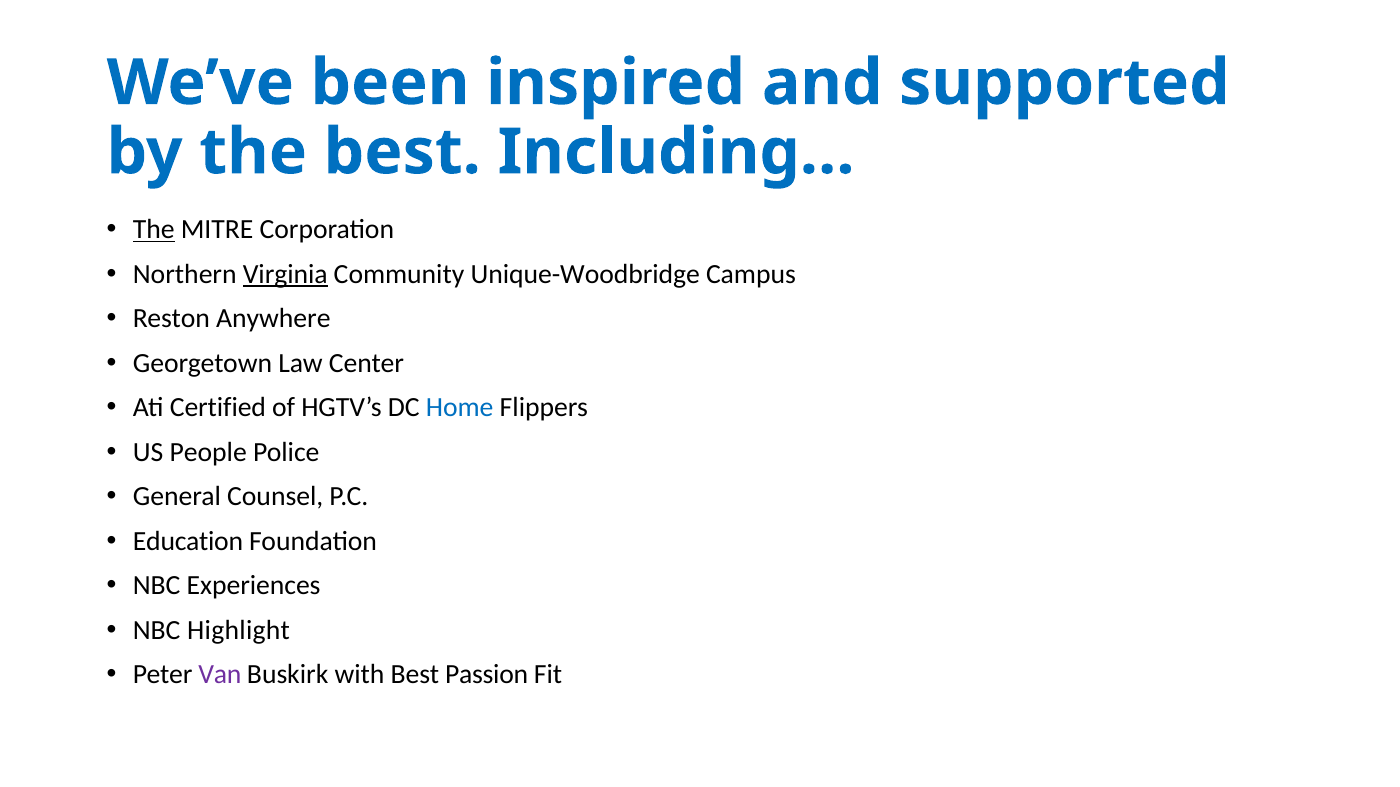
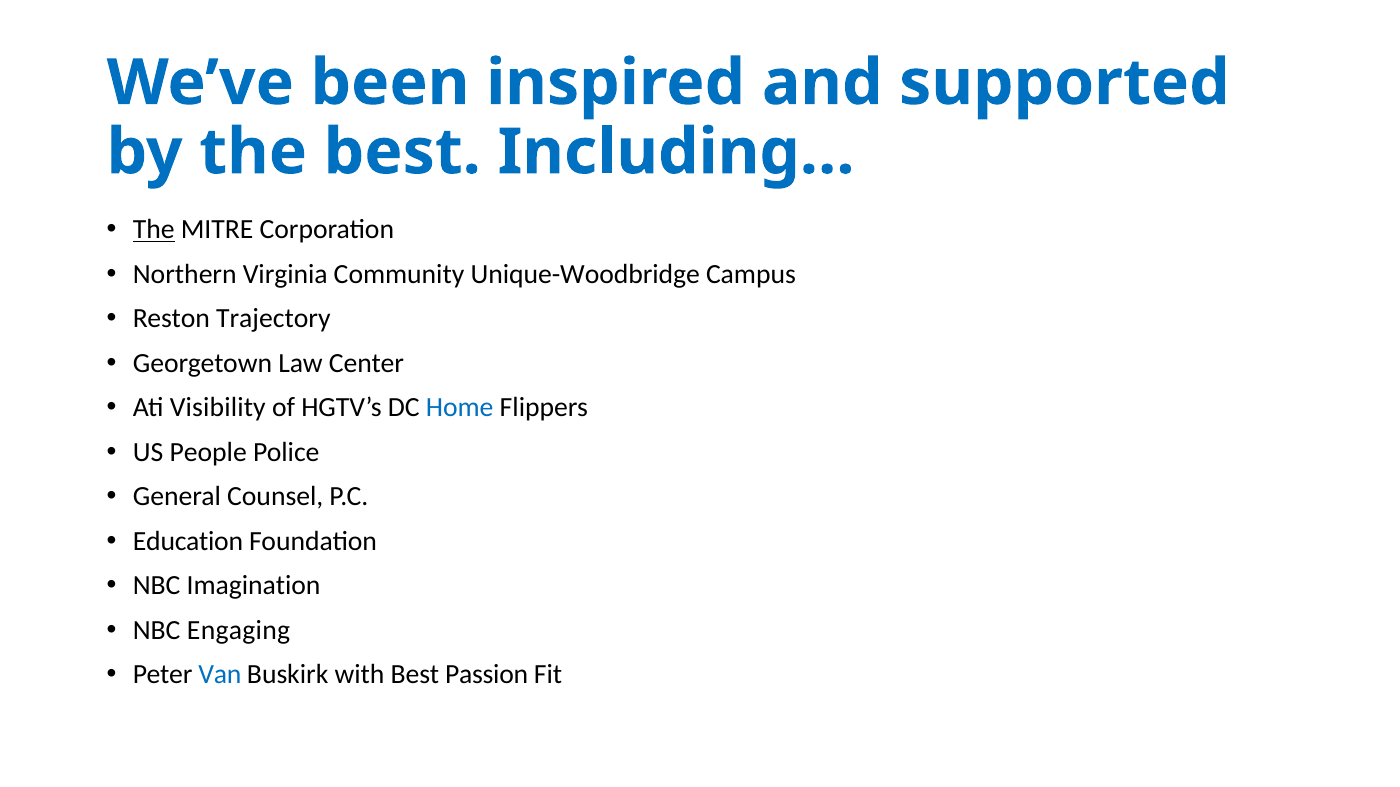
Virginia underline: present -> none
Anywhere: Anywhere -> Trajectory
Certified: Certified -> Visibility
Experiences: Experiences -> Imagination
Highlight: Highlight -> Engaging
Van colour: purple -> blue
